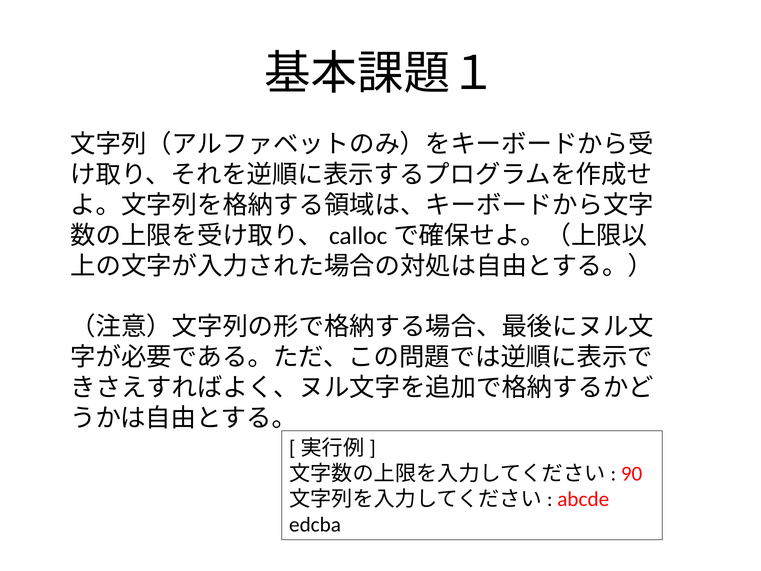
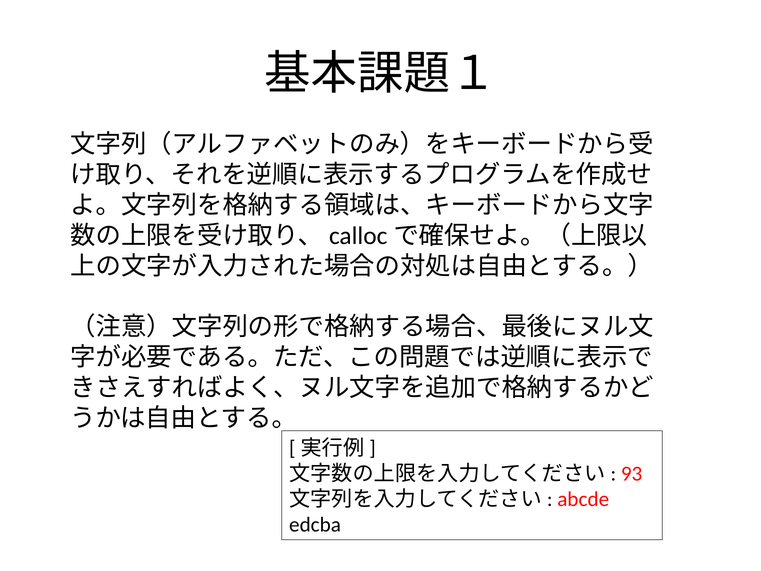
90: 90 -> 93
